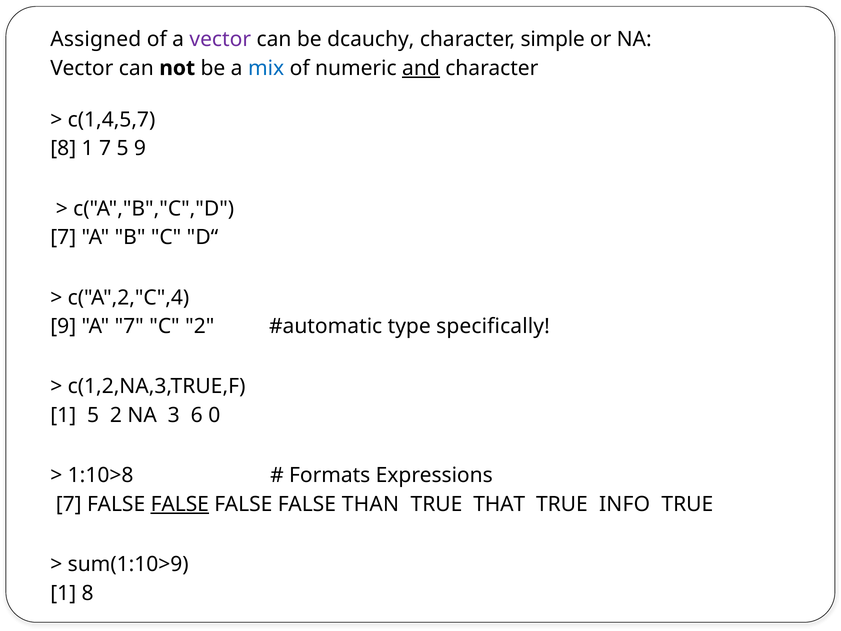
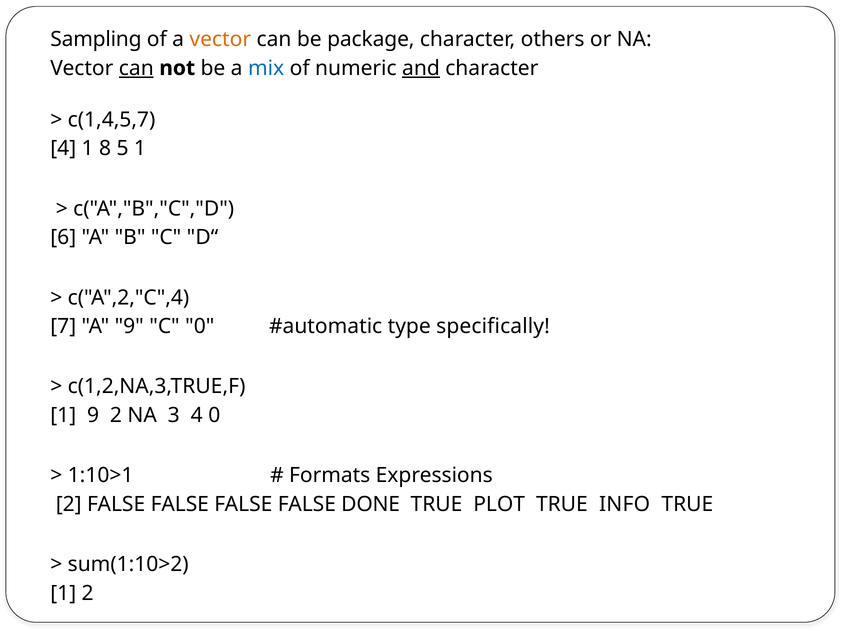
Assigned: Assigned -> Sampling
vector at (220, 39) colour: purple -> orange
dcauchy: dcauchy -> package
simple: simple -> others
can at (136, 68) underline: none -> present
8 at (63, 148): 8 -> 4
1 7: 7 -> 8
5 9: 9 -> 1
7 at (63, 237): 7 -> 6
9 at (63, 326): 9 -> 7
A 7: 7 -> 9
C 2: 2 -> 0
1 5: 5 -> 9
3 6: 6 -> 4
1:10>8: 1:10>8 -> 1:10>1
7 at (69, 504): 7 -> 2
FALSE at (180, 504) underline: present -> none
THAN: THAN -> DONE
THAT: THAT -> PLOT
sum(1:10>9: sum(1:10>9 -> sum(1:10>2
1 8: 8 -> 2
